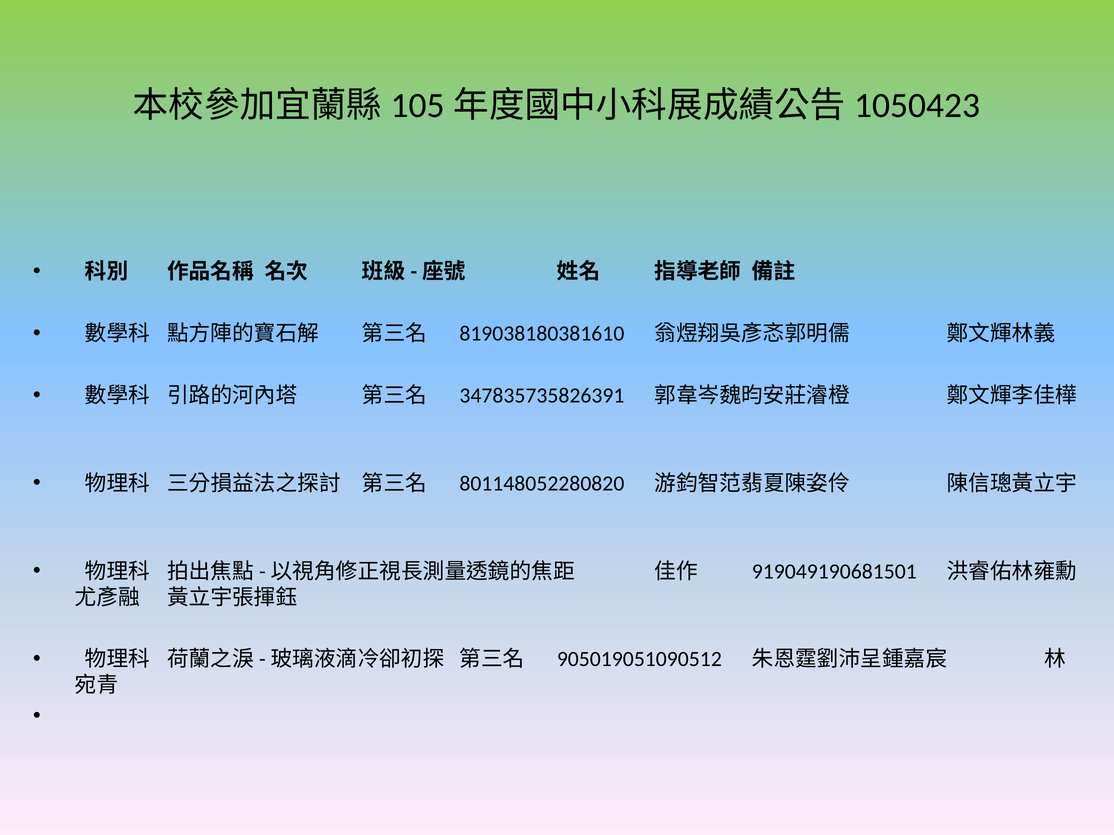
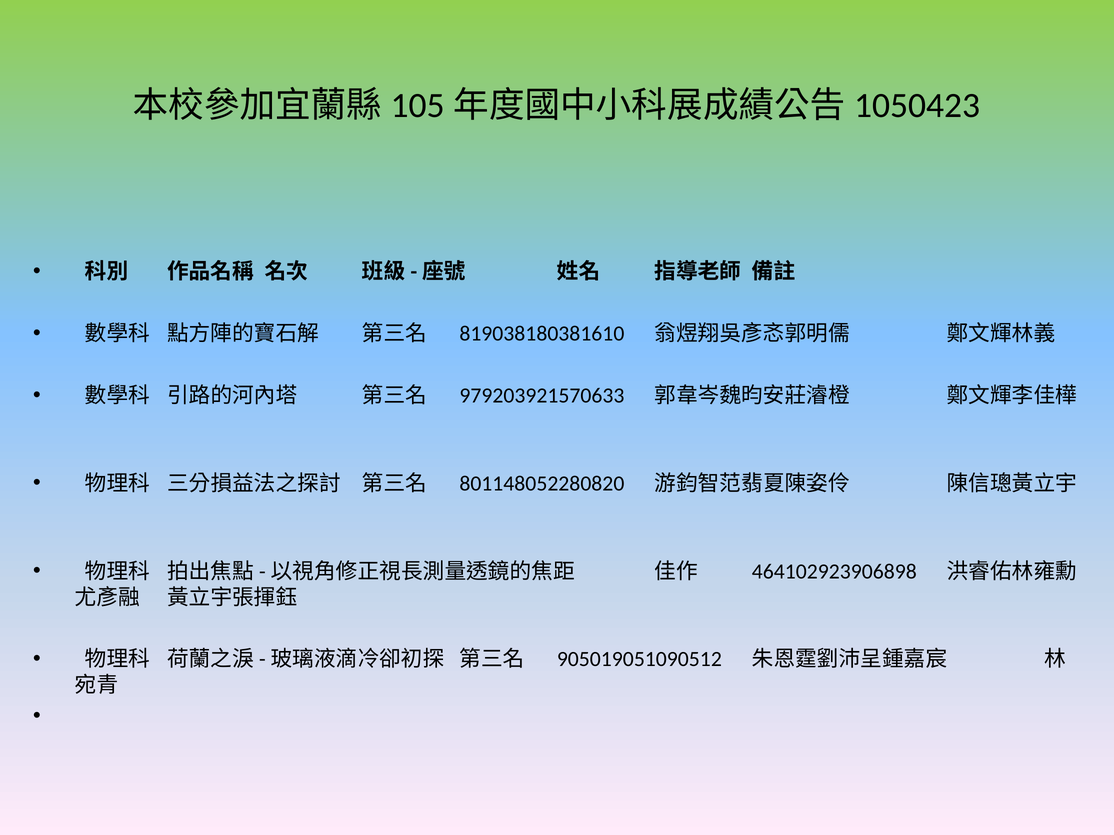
347835735826391: 347835735826391 -> 979203921570633
919049190681501: 919049190681501 -> 464102923906898
